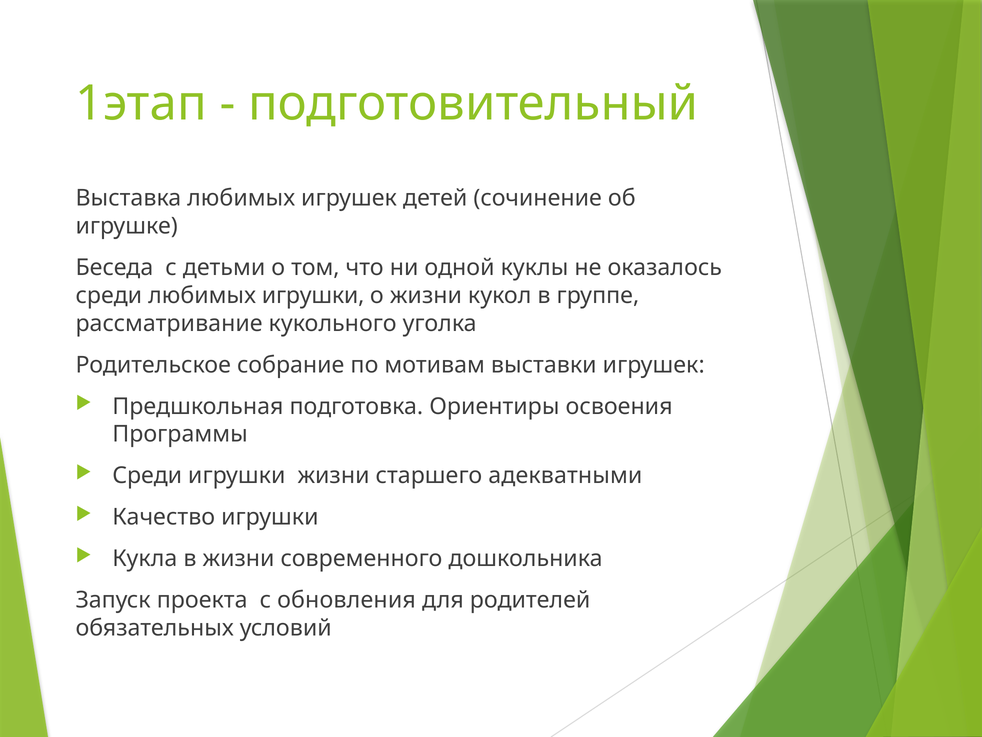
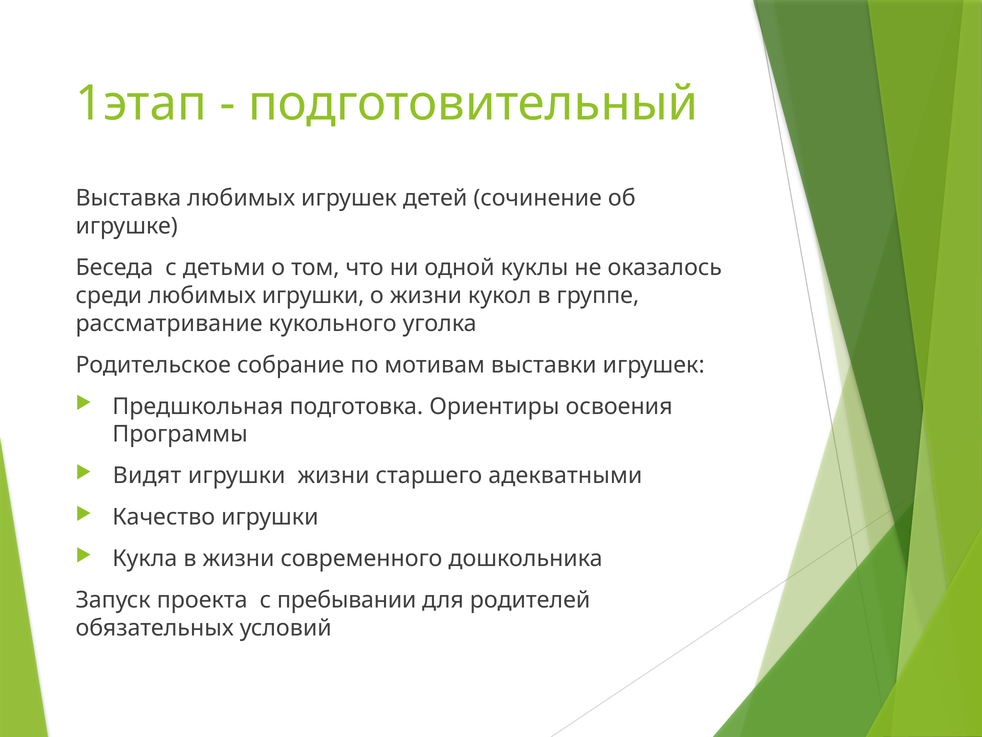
Среди at (147, 475): Среди -> Видят
обновления: обновления -> пребывании
